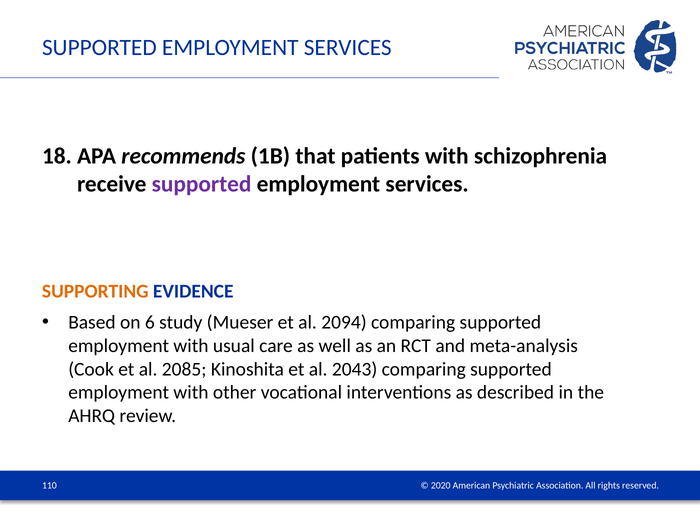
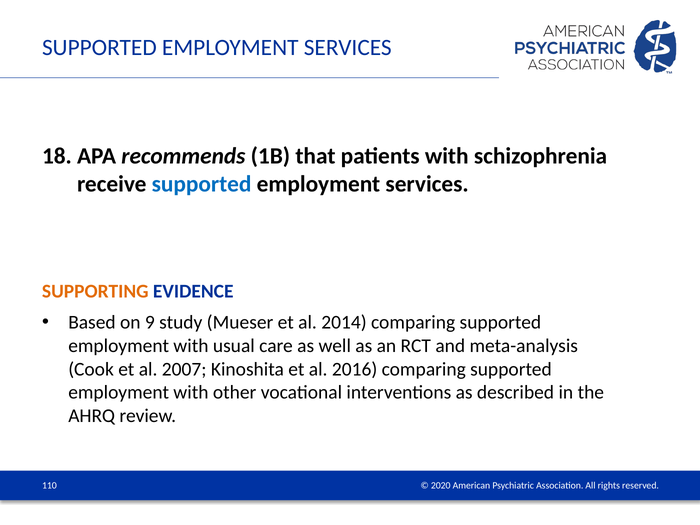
supported at (202, 184) colour: purple -> blue
6: 6 -> 9
2094: 2094 -> 2014
2085: 2085 -> 2007
2043: 2043 -> 2016
